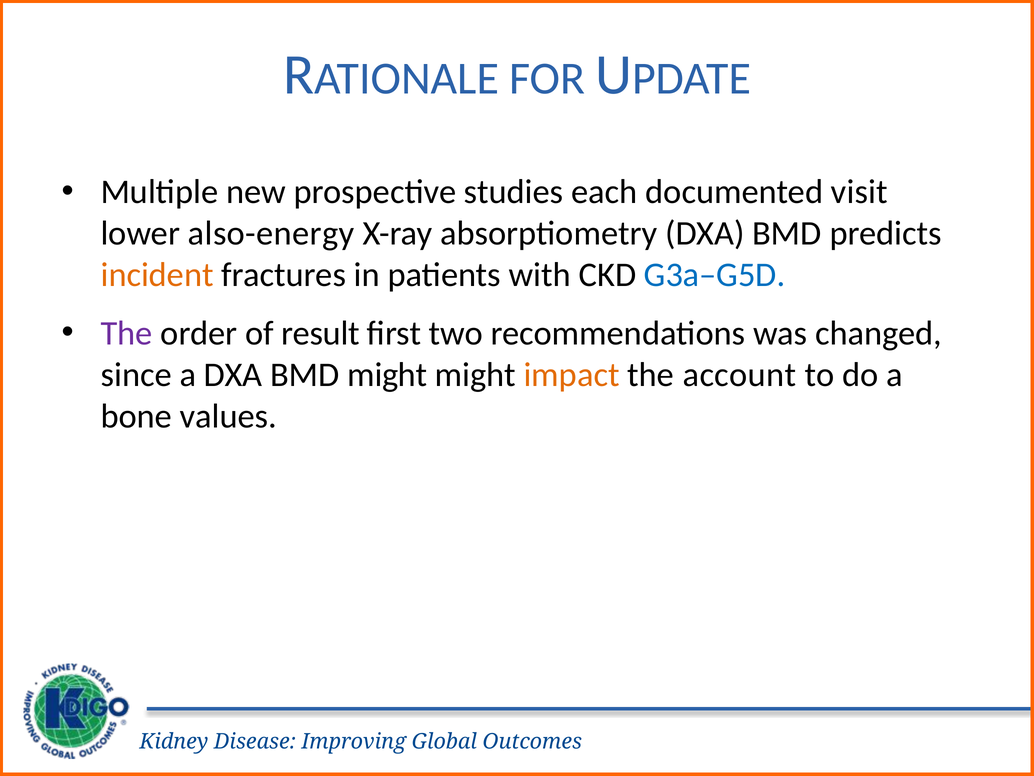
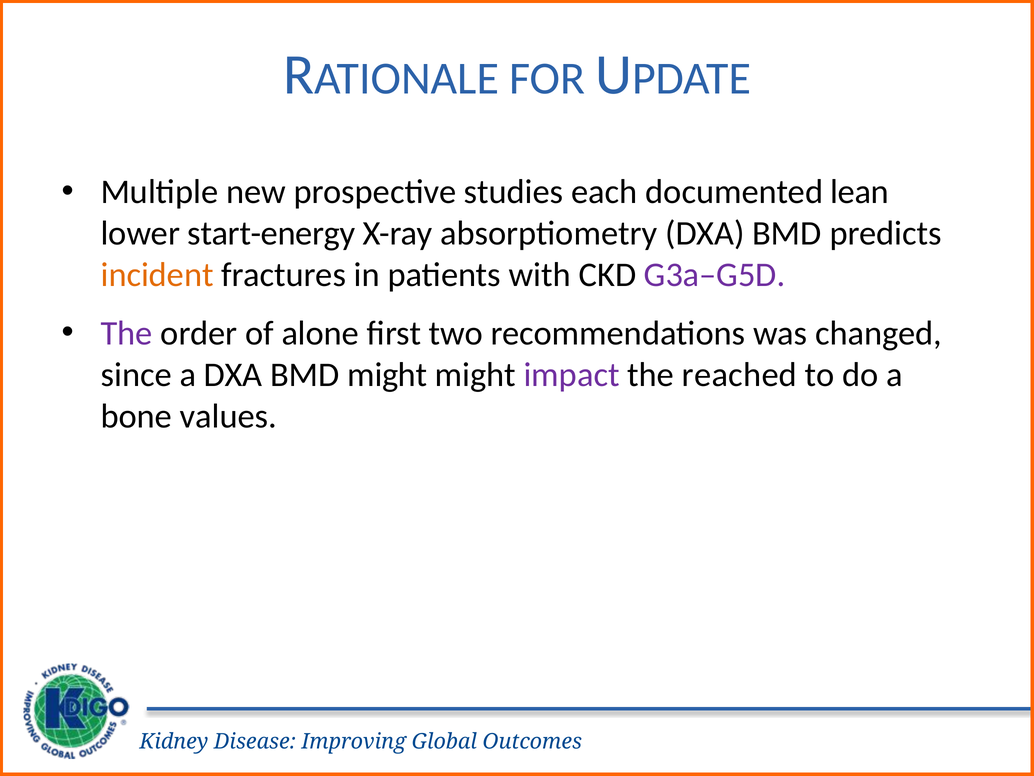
visit: visit -> lean
also-energy: also-energy -> start-energy
G3a–G5D colour: blue -> purple
result: result -> alone
impact colour: orange -> purple
account: account -> reached
